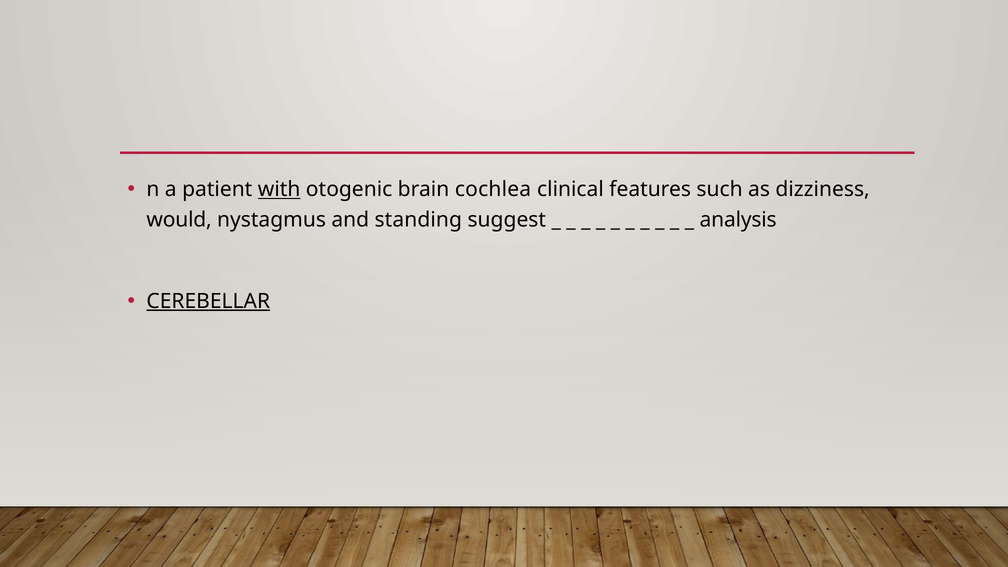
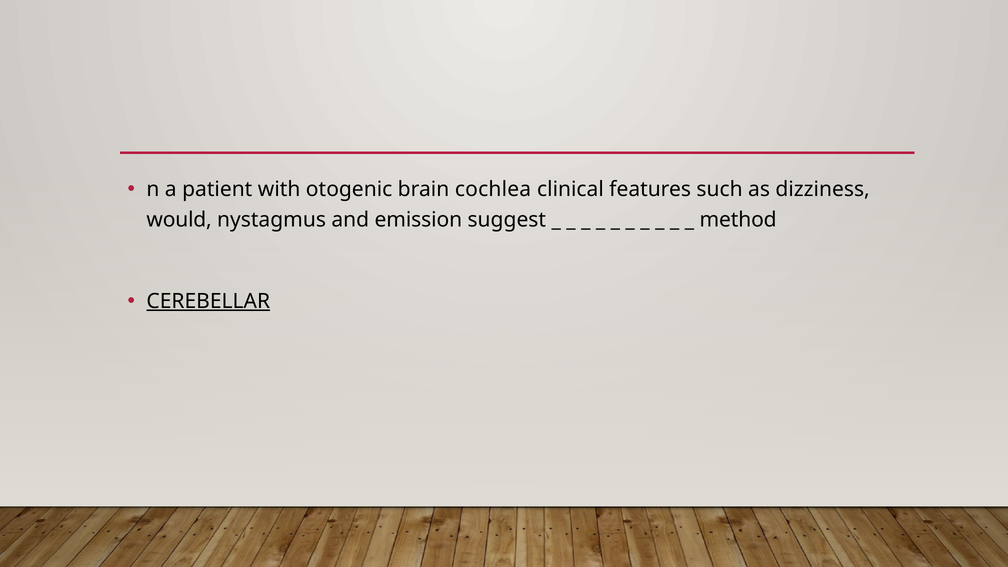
with underline: present -> none
standing: standing -> emission
analysis: analysis -> method
